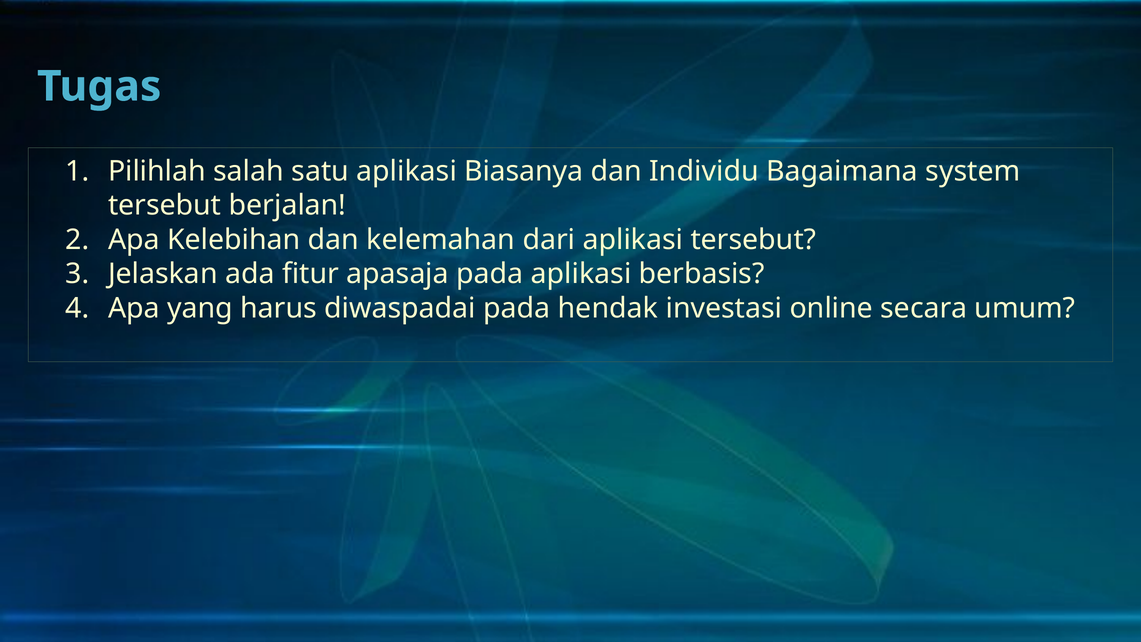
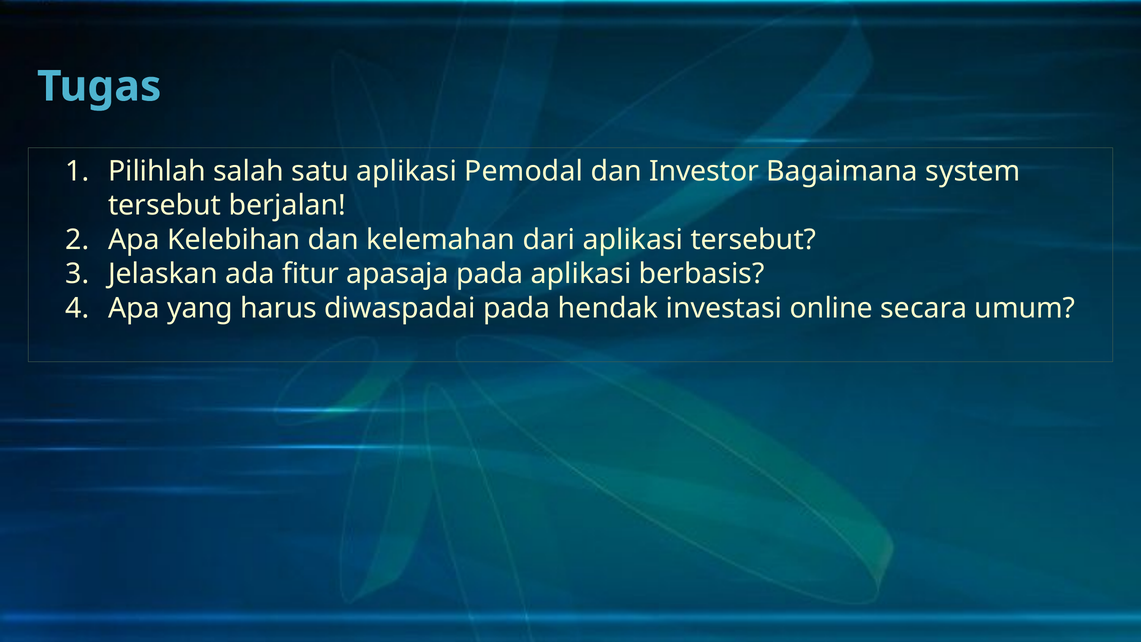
Biasanya: Biasanya -> Pemodal
Individu: Individu -> Investor
